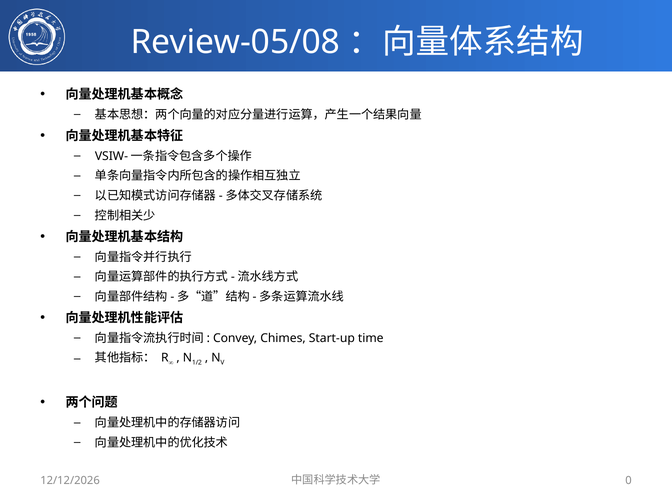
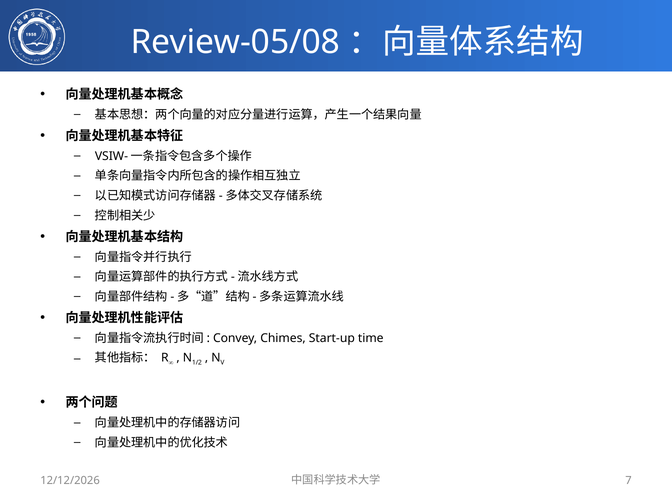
0: 0 -> 7
